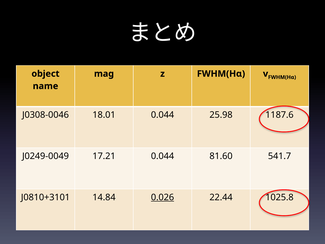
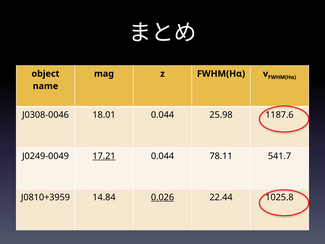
17.21 underline: none -> present
81.60: 81.60 -> 78.11
J0810+3101: J0810+3101 -> J0810+3959
